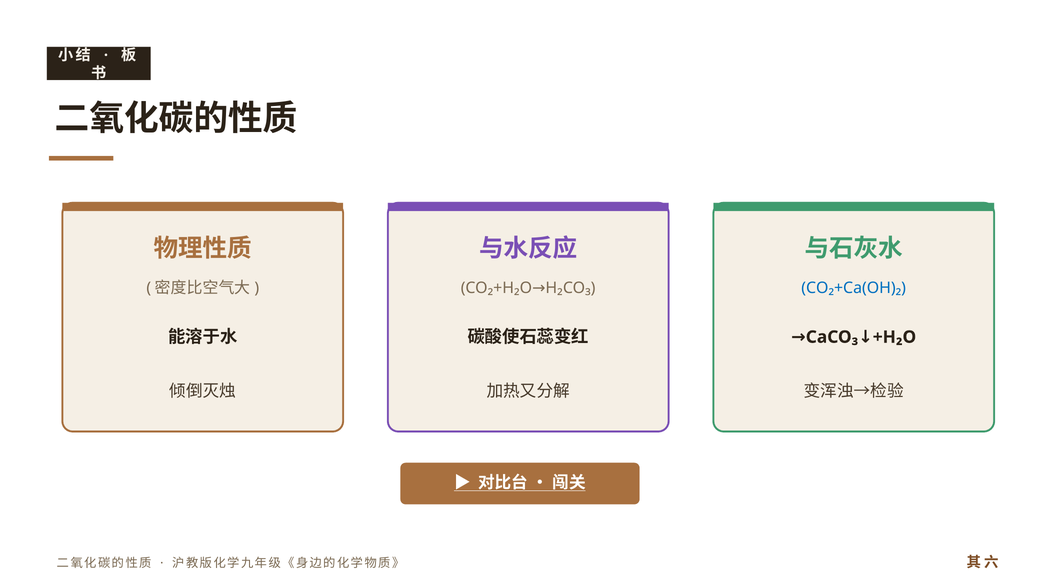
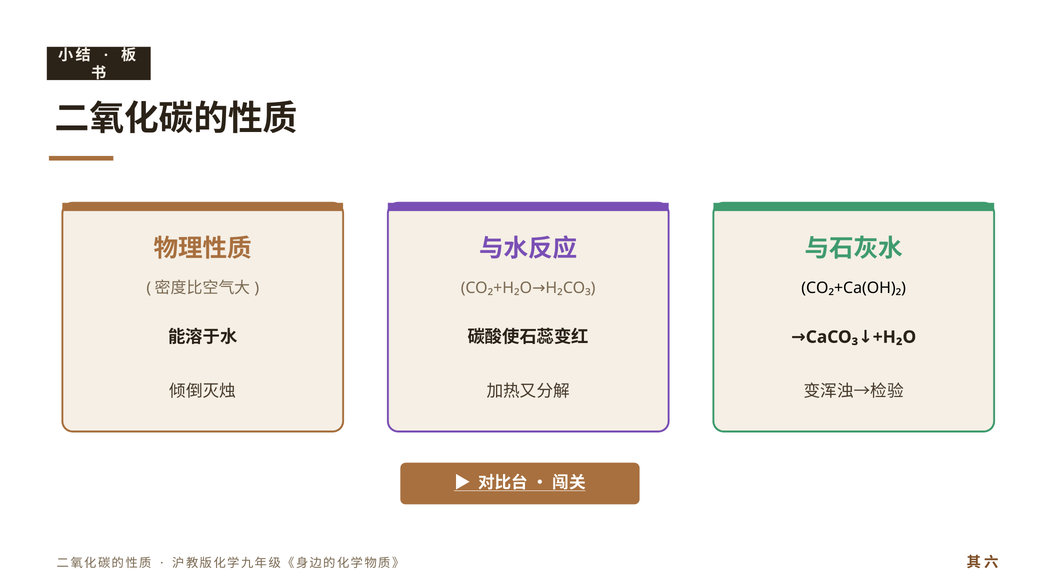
CO₂+Ca(OH)₂ colour: blue -> black
